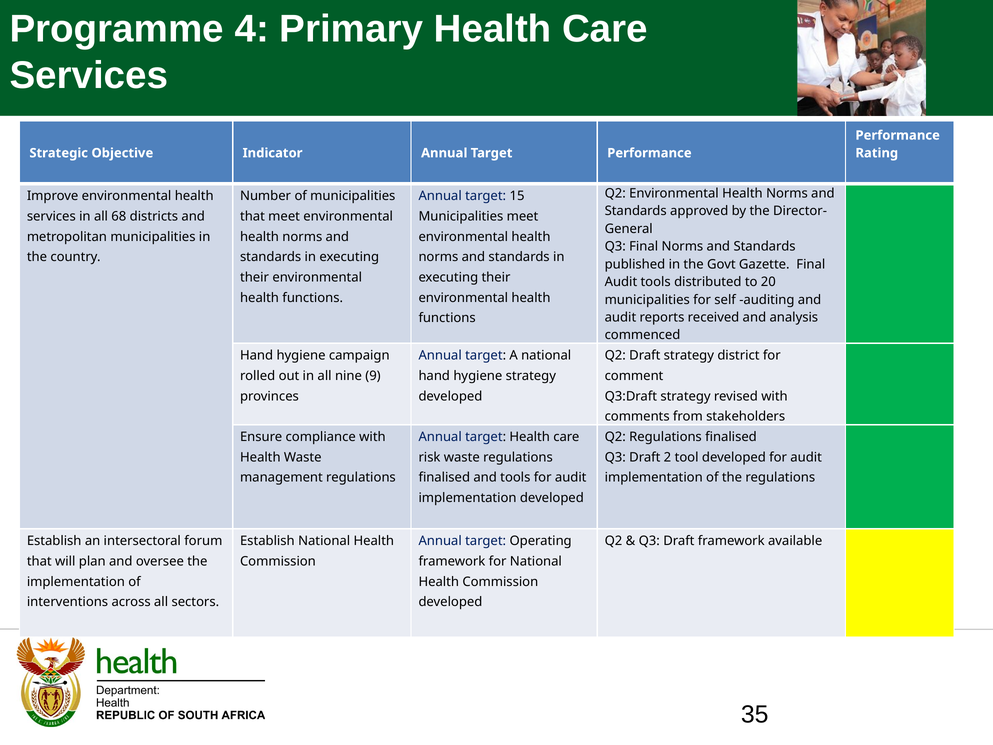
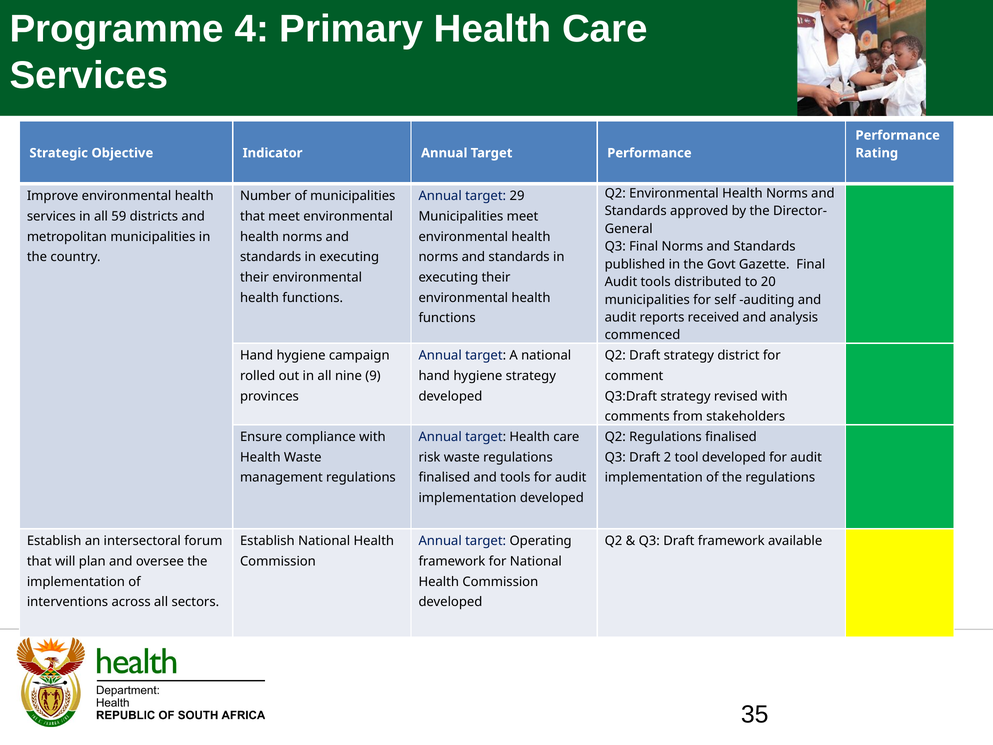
15: 15 -> 29
68: 68 -> 59
